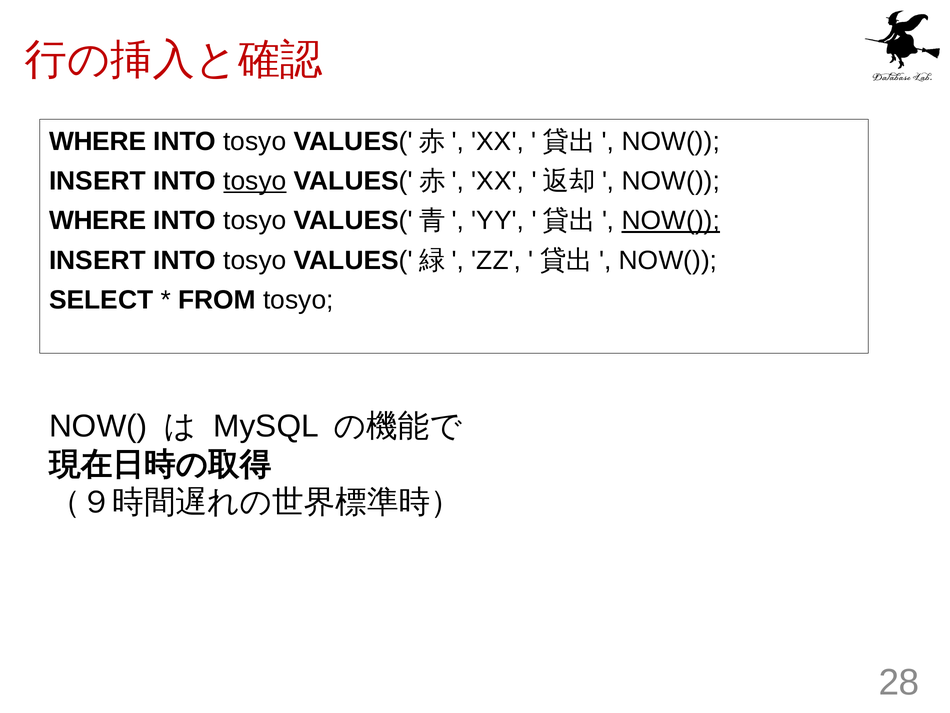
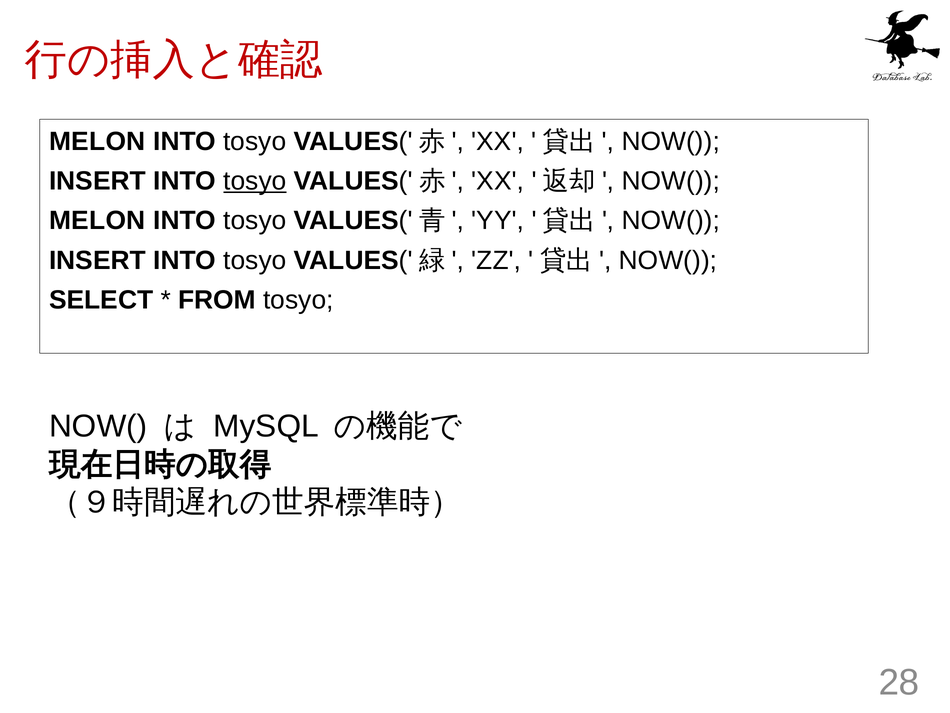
WHERE at (98, 141): WHERE -> MELON
WHERE at (98, 221): WHERE -> MELON
NOW( at (671, 221) underline: present -> none
